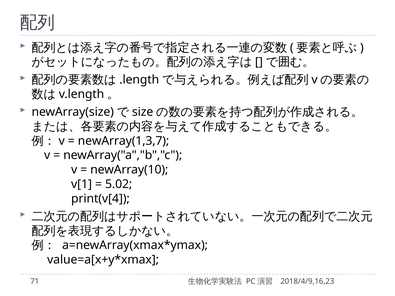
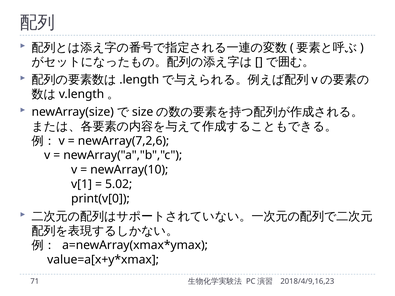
newArray(1,3,7: newArray(1,3,7 -> newArray(7,2,6
print(v[4: print(v[4 -> print(v[0
